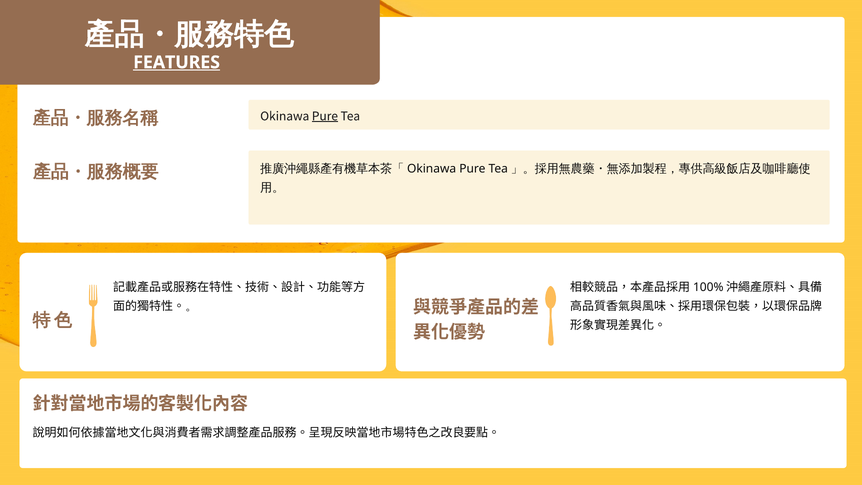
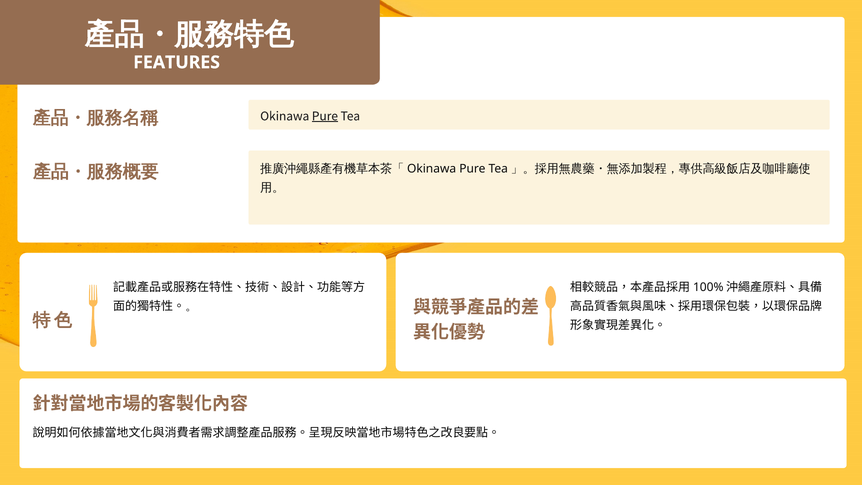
FEATURES underline: present -> none
